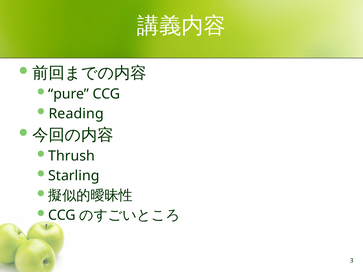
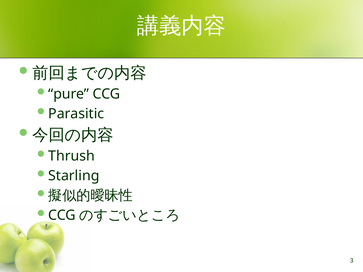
Reading: Reading -> Parasitic
